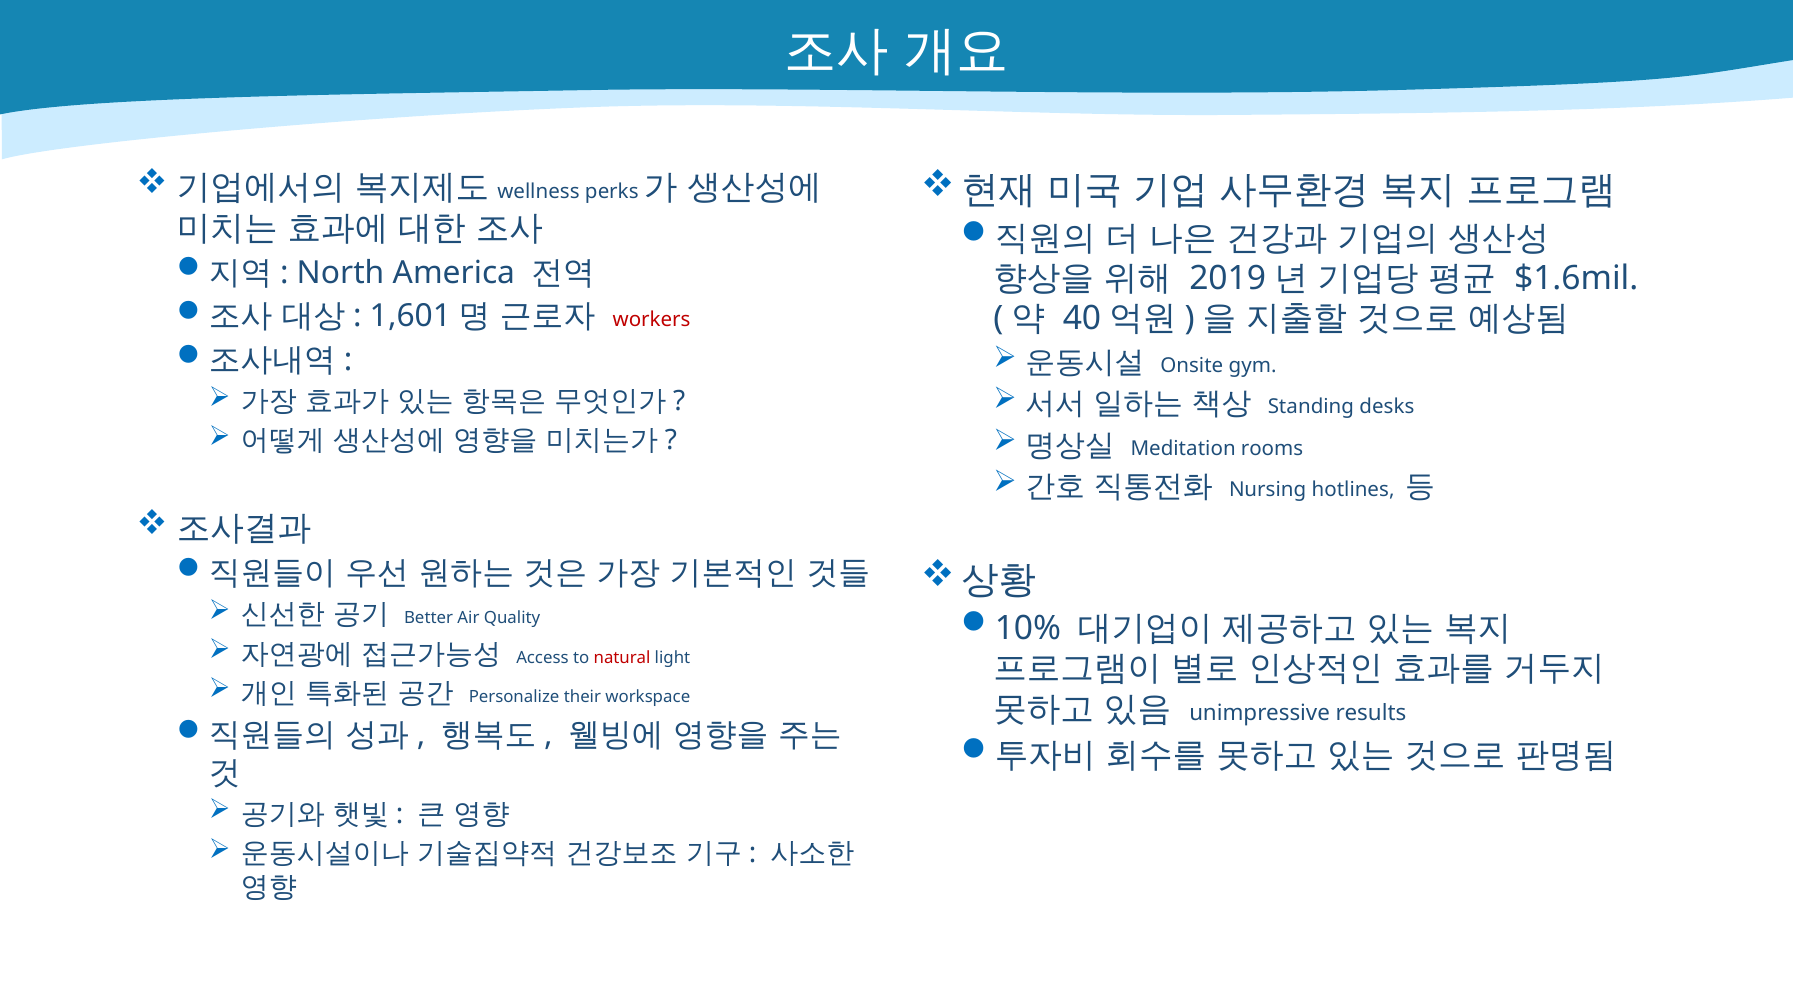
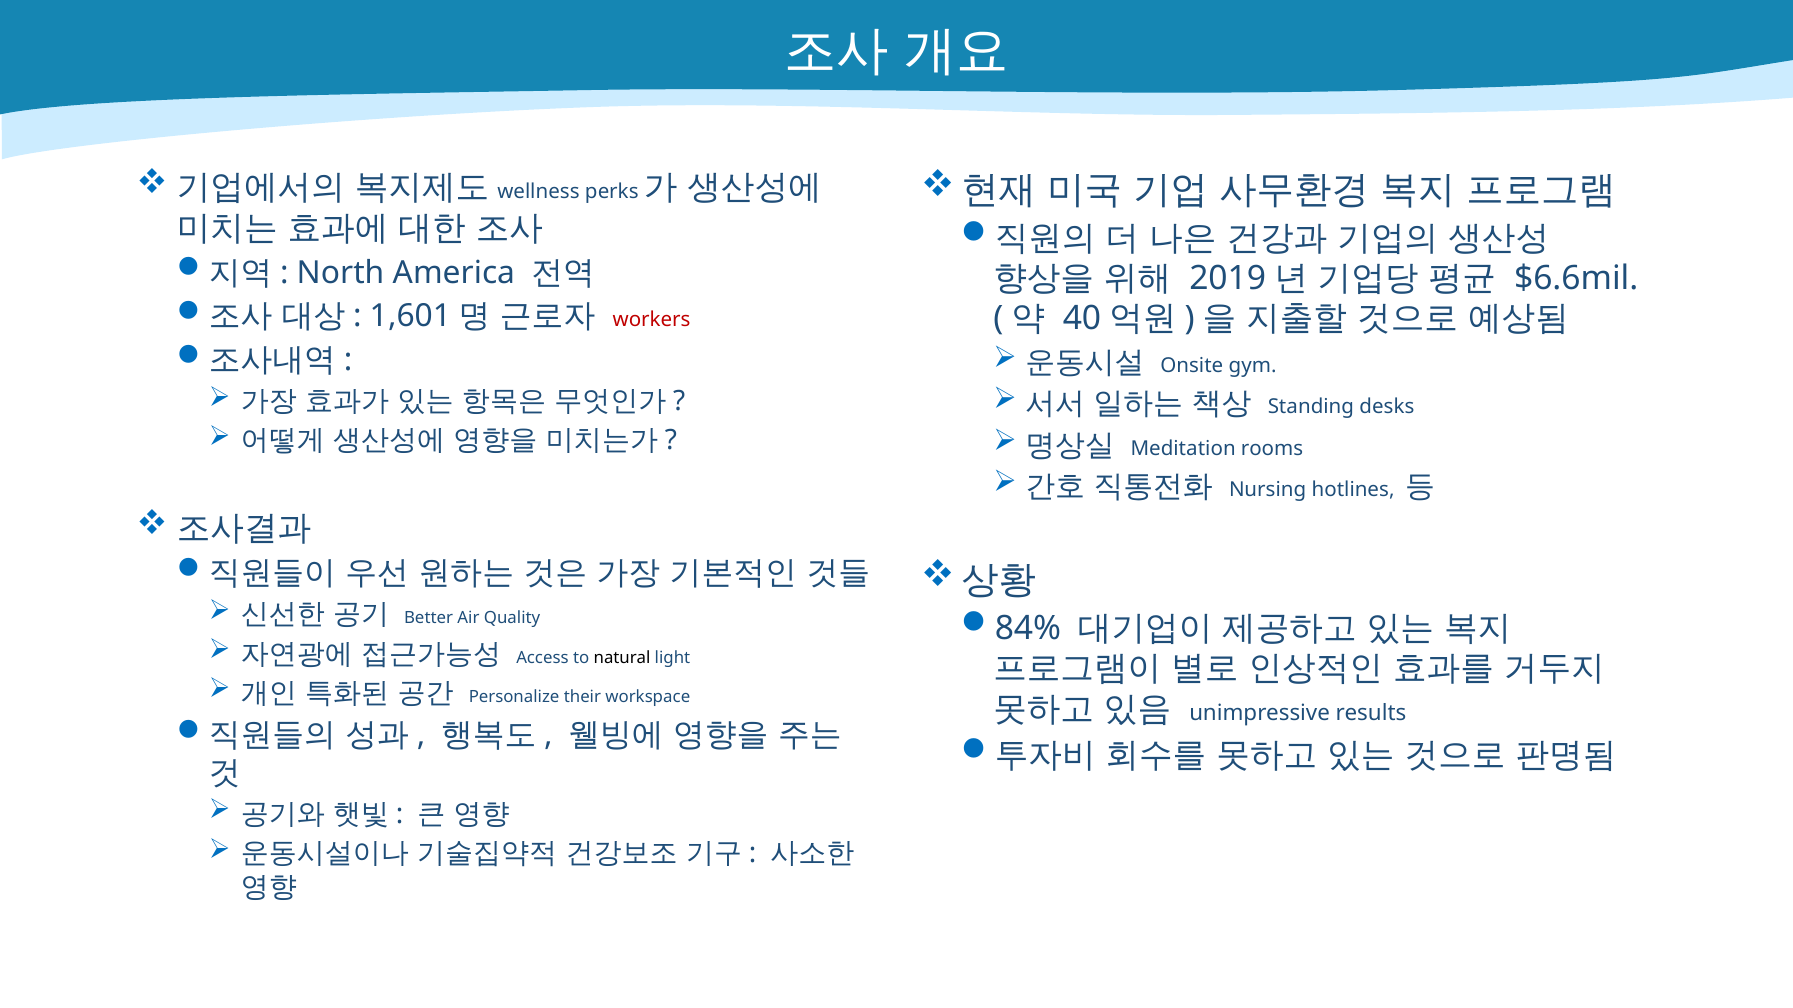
$1.6mil: $1.6mil -> $6.6mil
10%: 10% -> 84%
natural colour: red -> black
